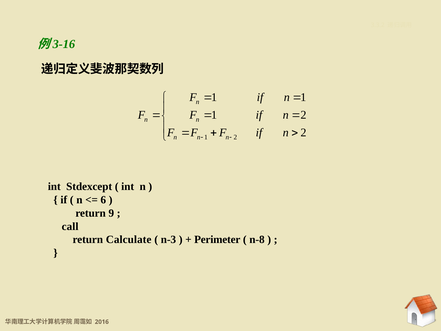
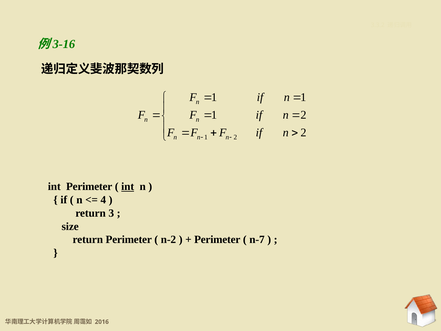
int Stdexcept: Stdexcept -> Perimeter
int at (128, 187) underline: none -> present
6: 6 -> 4
9: 9 -> 3
call: call -> size
return Calculate: Calculate -> Perimeter
n-3: n-3 -> n-2
n-8: n-8 -> n-7
